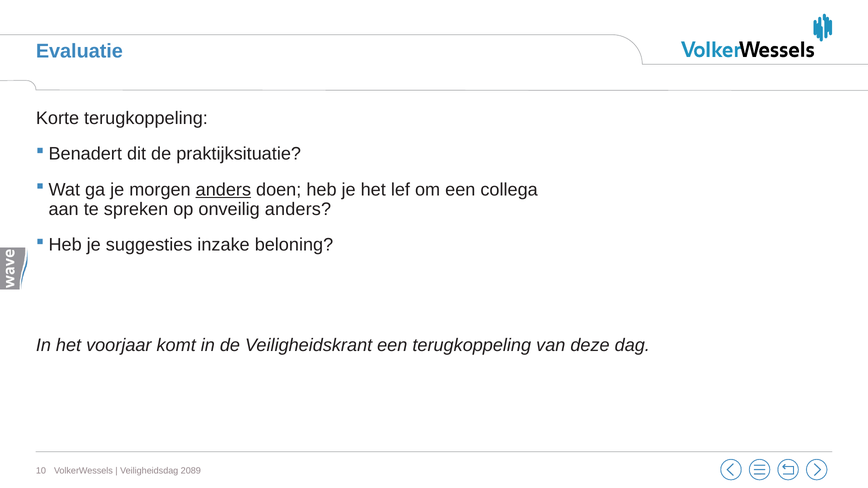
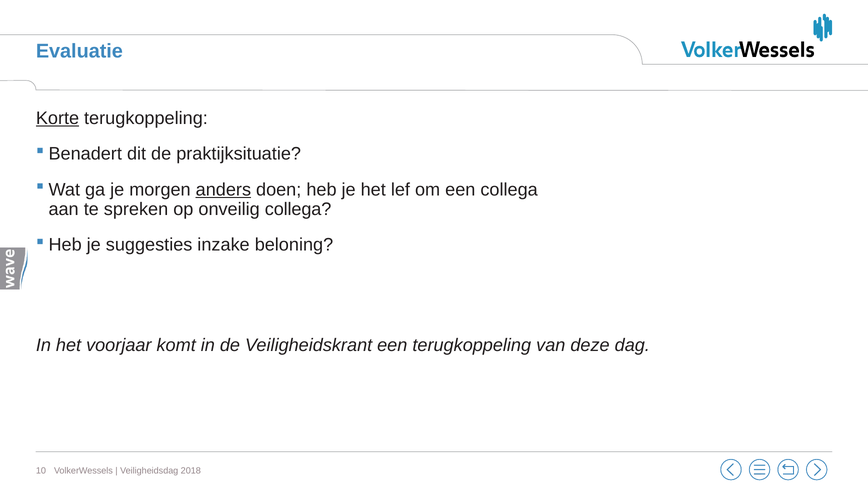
Korte underline: none -> present
onveilig anders: anders -> collega
2089: 2089 -> 2018
